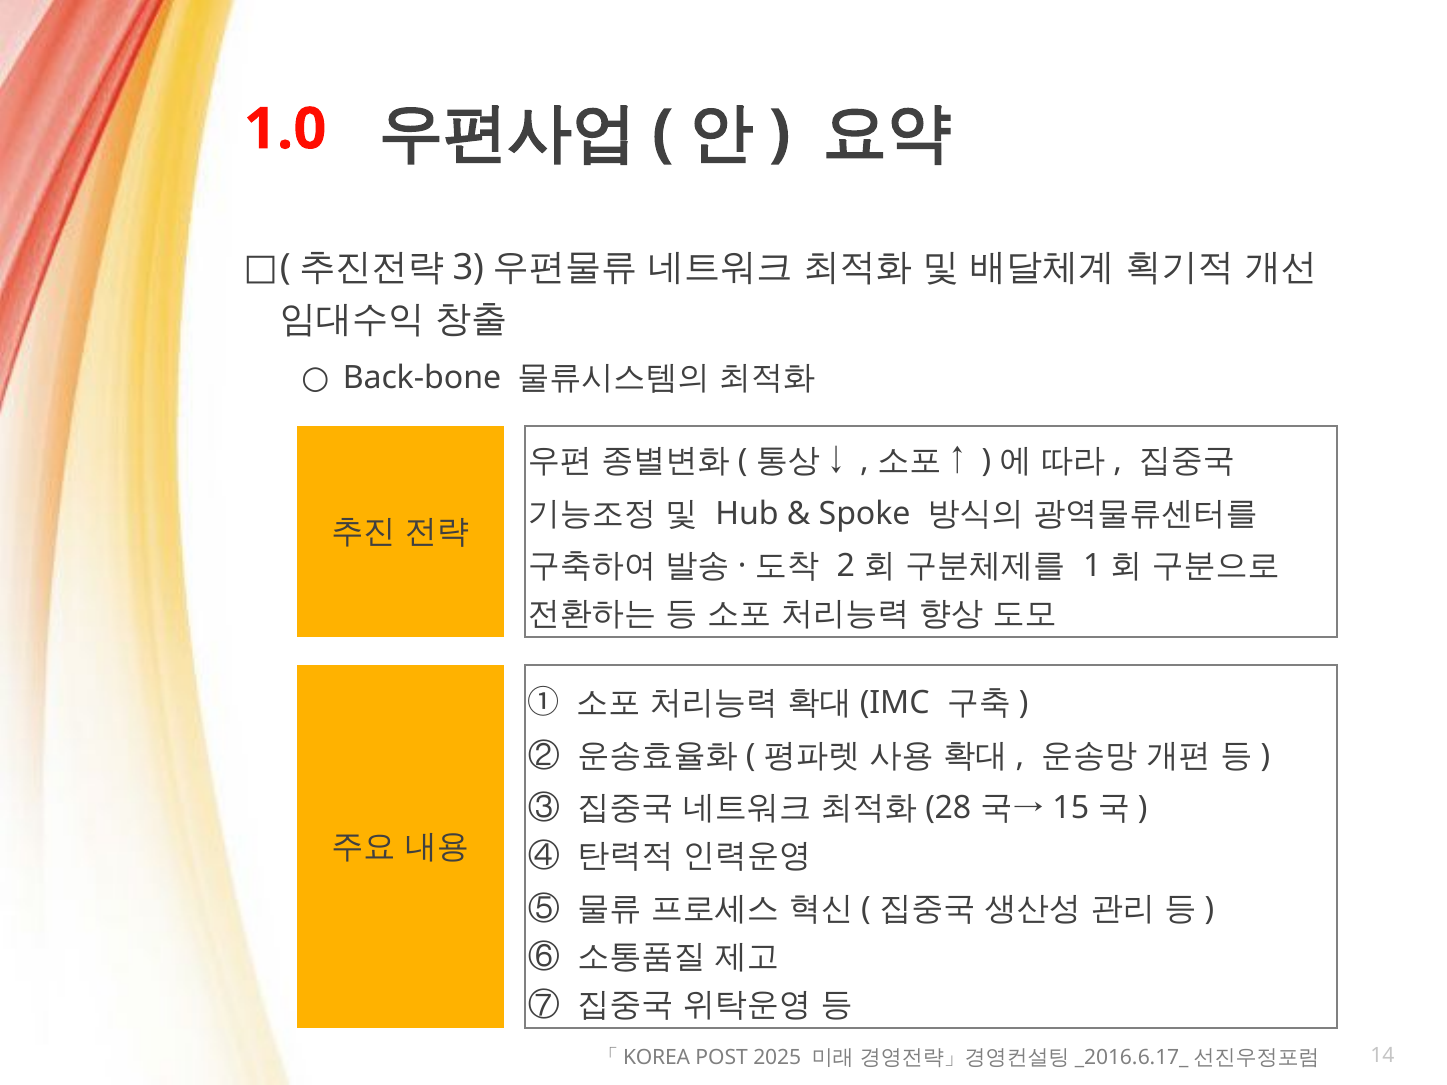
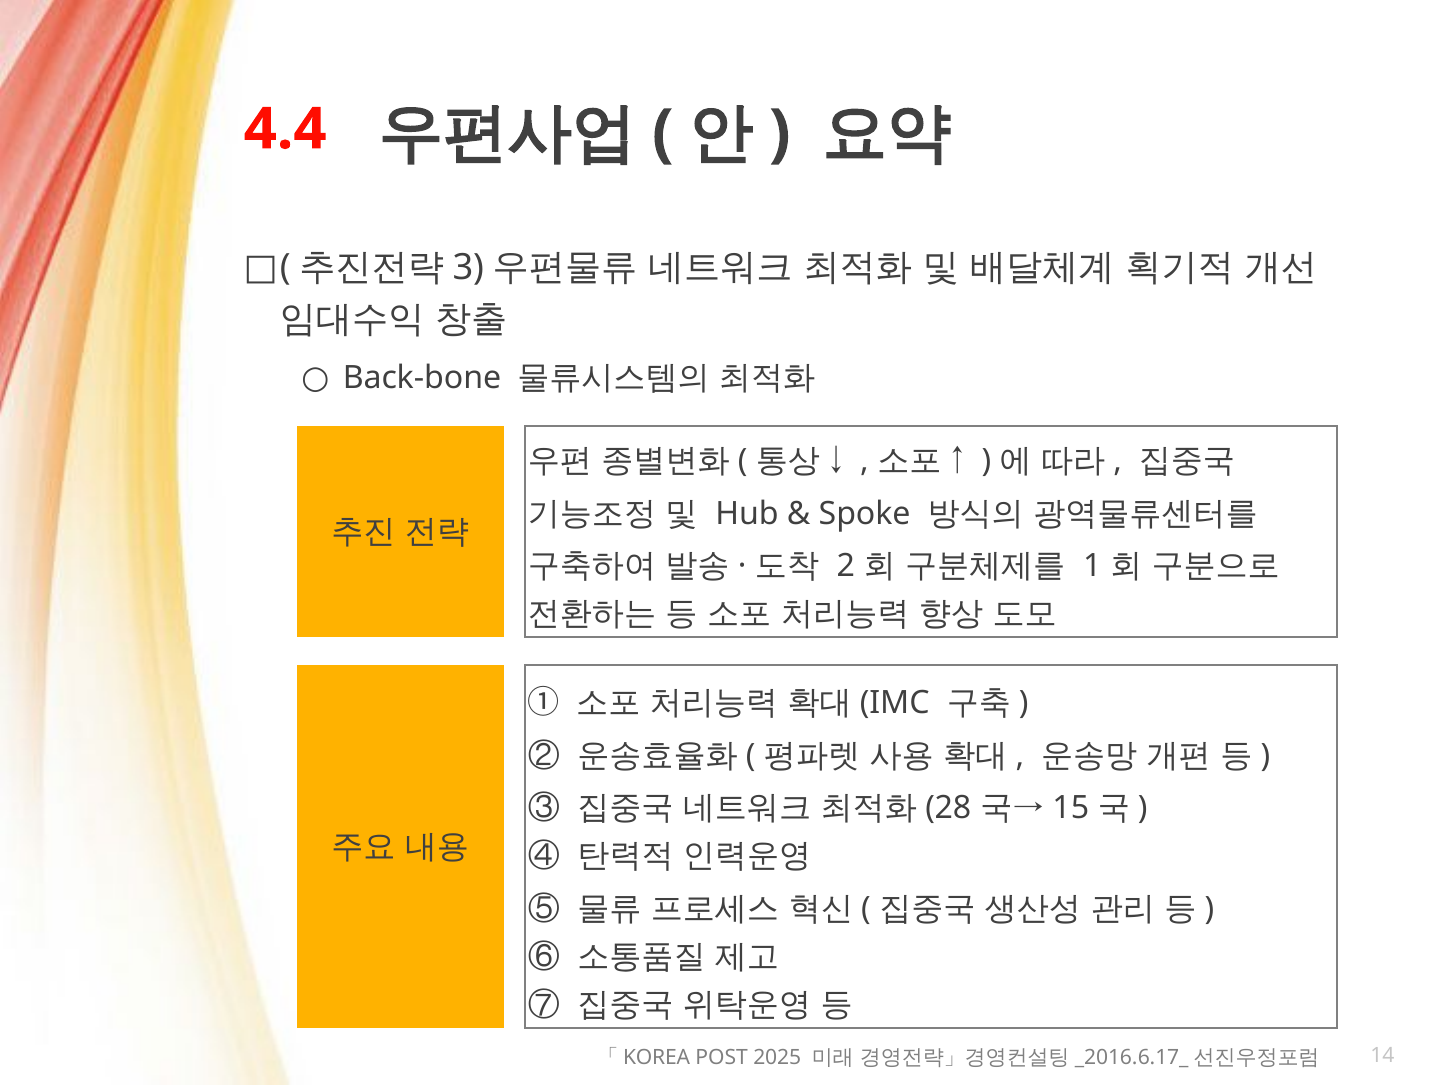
1.0: 1.0 -> 4.4
